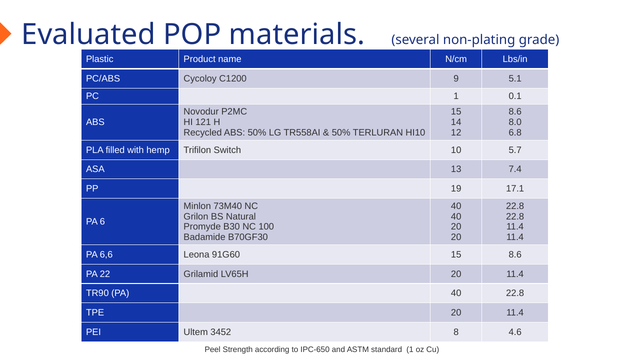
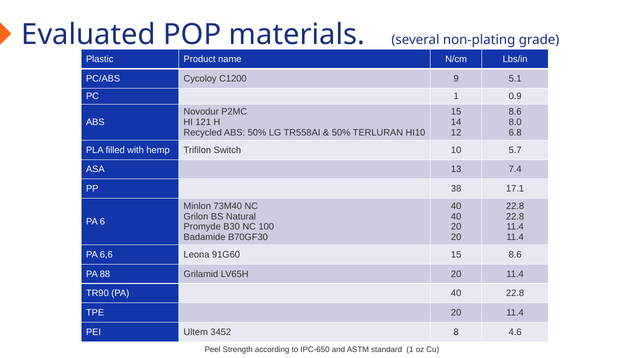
0.1: 0.1 -> 0.9
19: 19 -> 38
22: 22 -> 88
